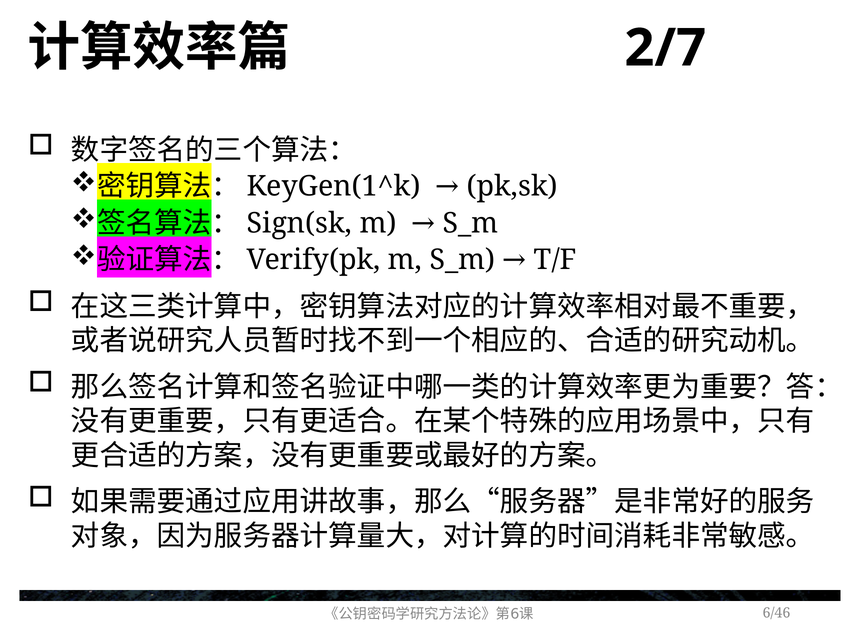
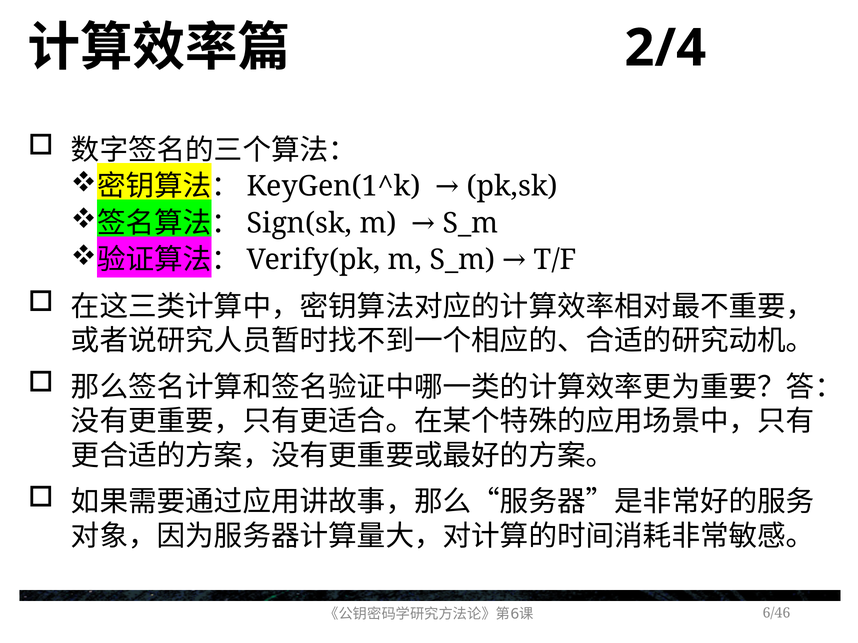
2/7: 2/7 -> 2/4
